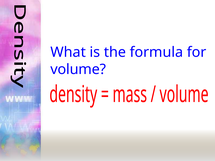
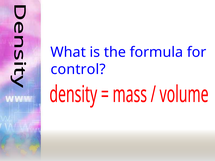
volume: volume -> control
